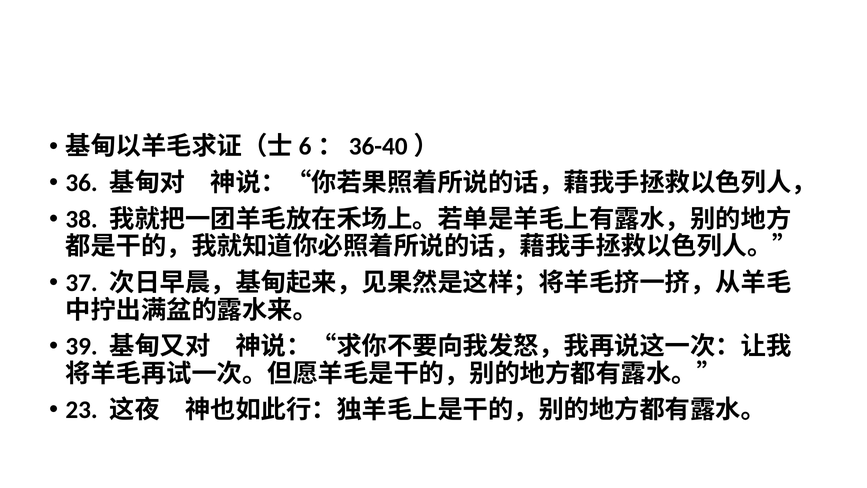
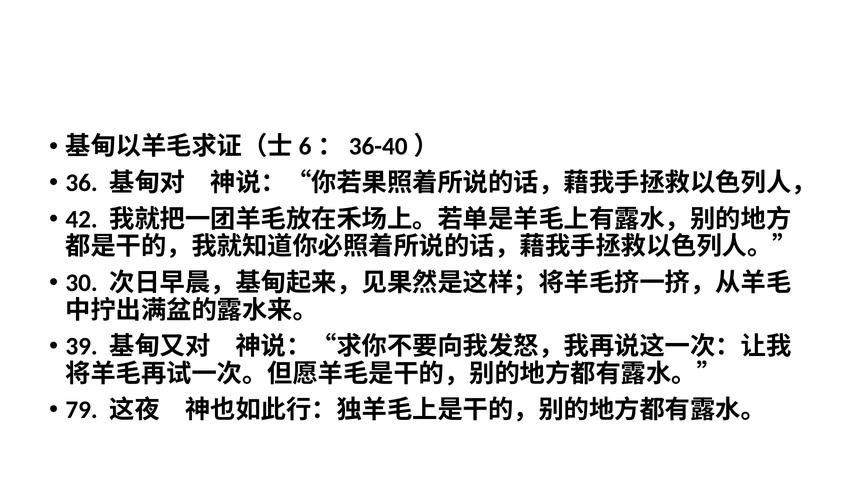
38: 38 -> 42
37: 37 -> 30
23: 23 -> 79
